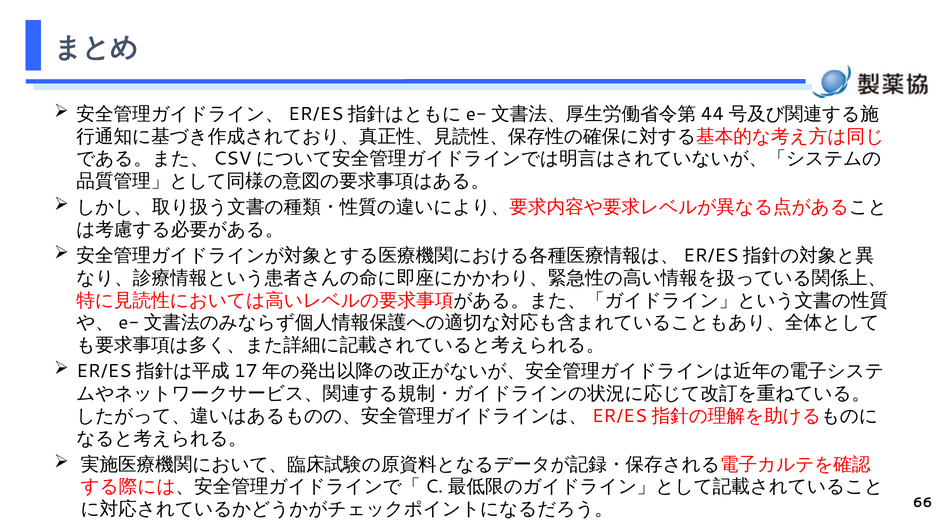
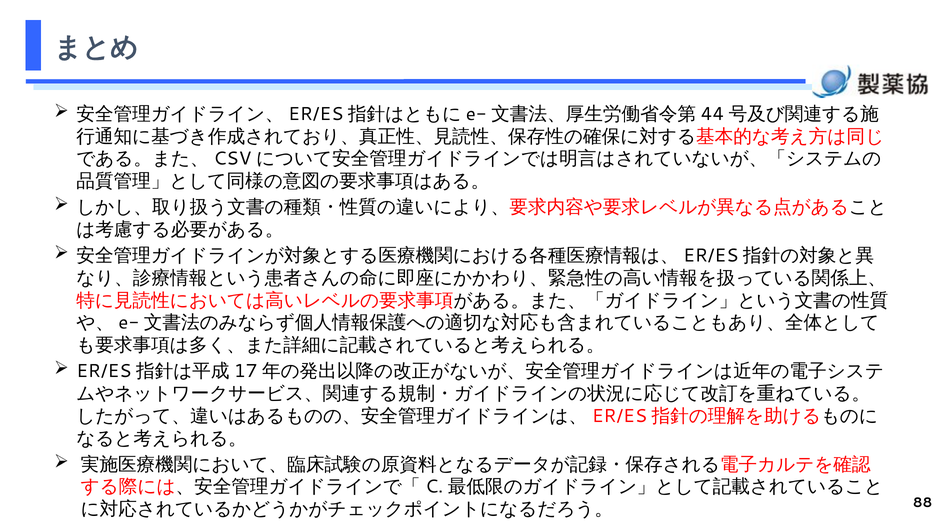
66: 66 -> 88
